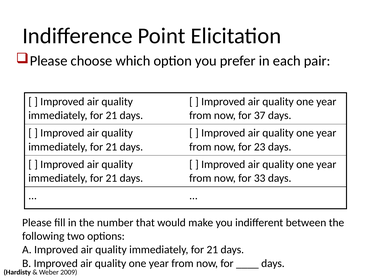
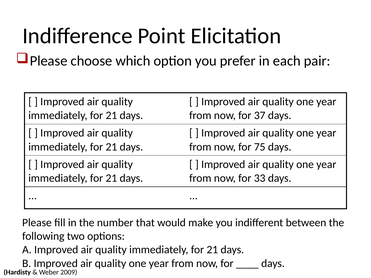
23: 23 -> 75
